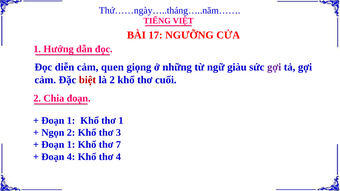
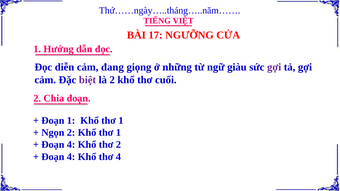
quen: quen -> đang
biệt colour: red -> purple
2 Khổ thơ 3: 3 -> 1
1 at (71, 145): 1 -> 4
thơ 7: 7 -> 2
